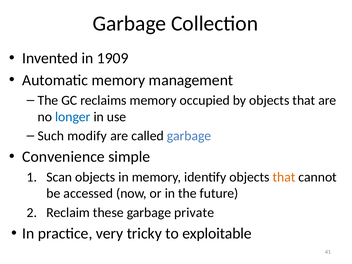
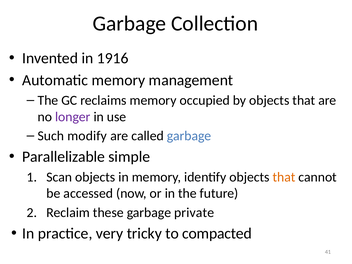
1909: 1909 -> 1916
longer colour: blue -> purple
Convenience: Convenience -> Parallelizable
exploitable: exploitable -> compacted
